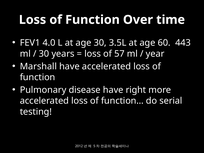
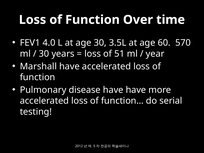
443: 443 -> 570
57: 57 -> 51
have right: right -> have
